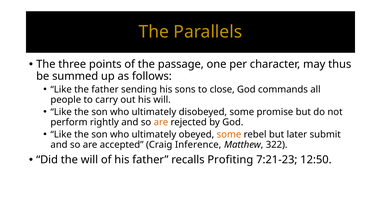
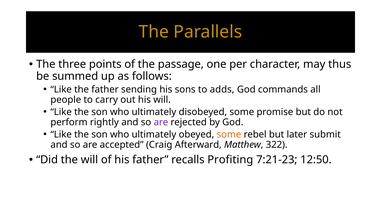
close: close -> adds
are at (161, 122) colour: orange -> purple
Inference: Inference -> Afterward
